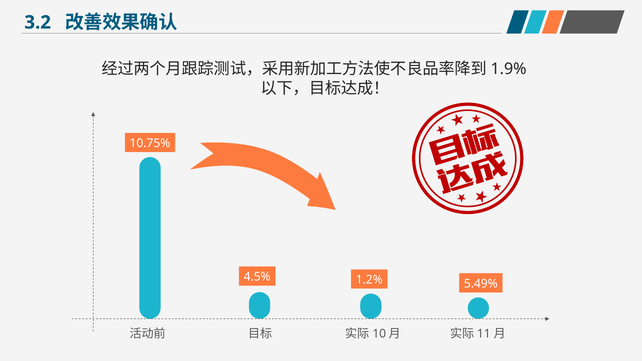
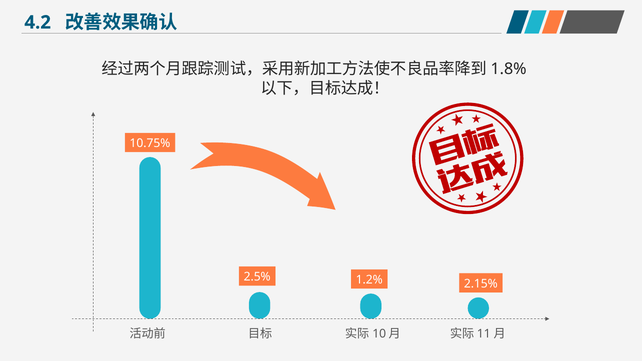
3.2: 3.2 -> 4.2
1.9%: 1.9% -> 1.8%
4.5%: 4.5% -> 2.5%
5.49%: 5.49% -> 2.15%
